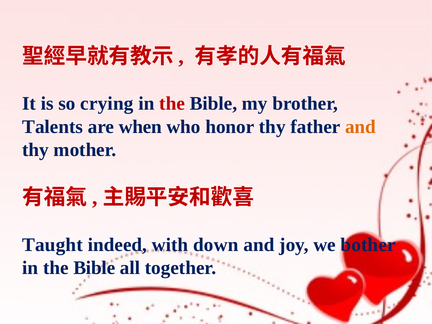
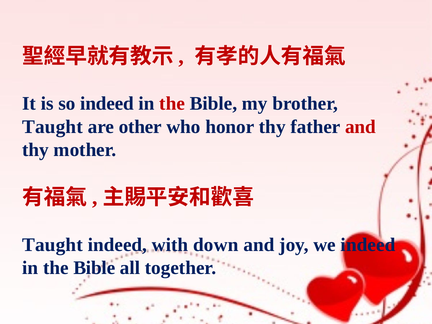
so crying: crying -> indeed
Talents at (53, 127): Talents -> Taught
when: when -> other
and at (360, 127) colour: orange -> red
we bother: bother -> indeed
